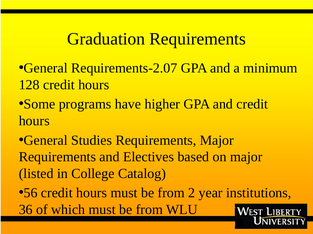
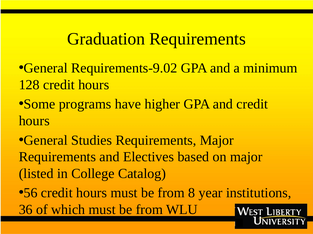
Requirements-2.07: Requirements-2.07 -> Requirements-9.02
2: 2 -> 8
